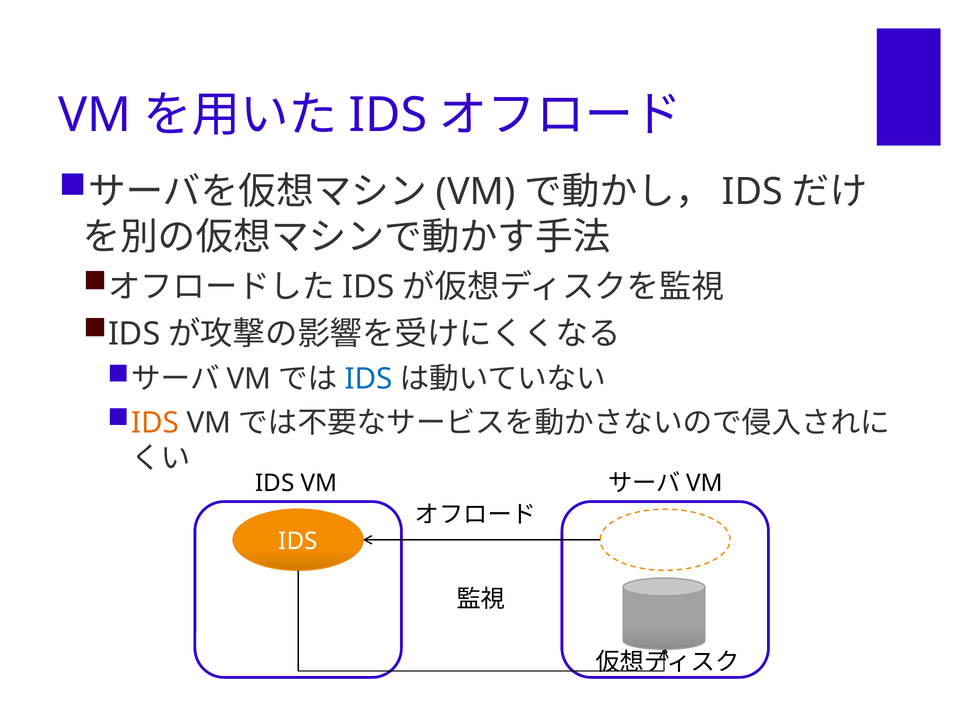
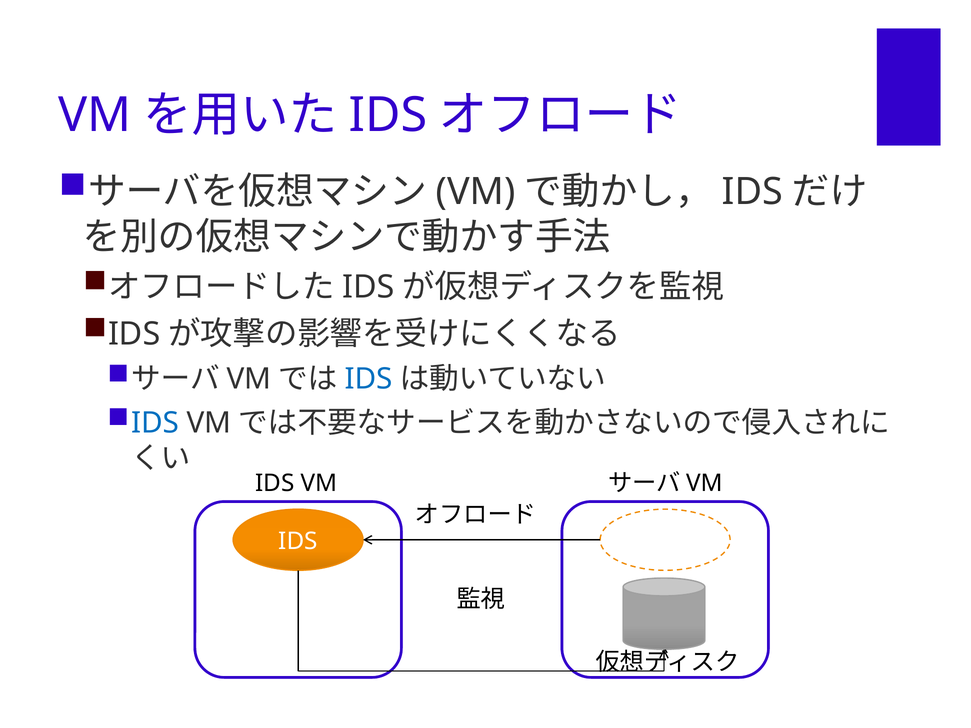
IDS at (155, 423) colour: orange -> blue
